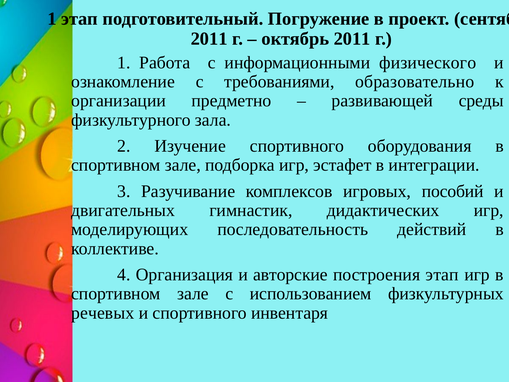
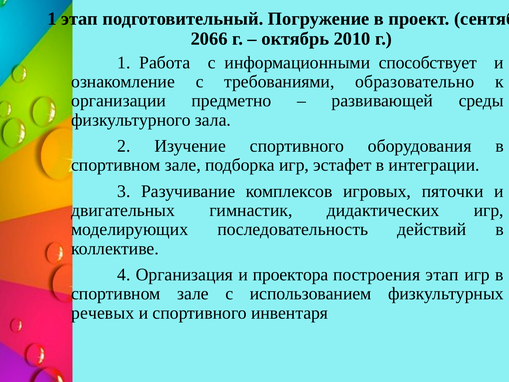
2011 at (209, 39): 2011 -> 2066
октябрь 2011: 2011 -> 2010
физического: физического -> способствует
пособий: пособий -> пяточки
авторские: авторские -> проектора
